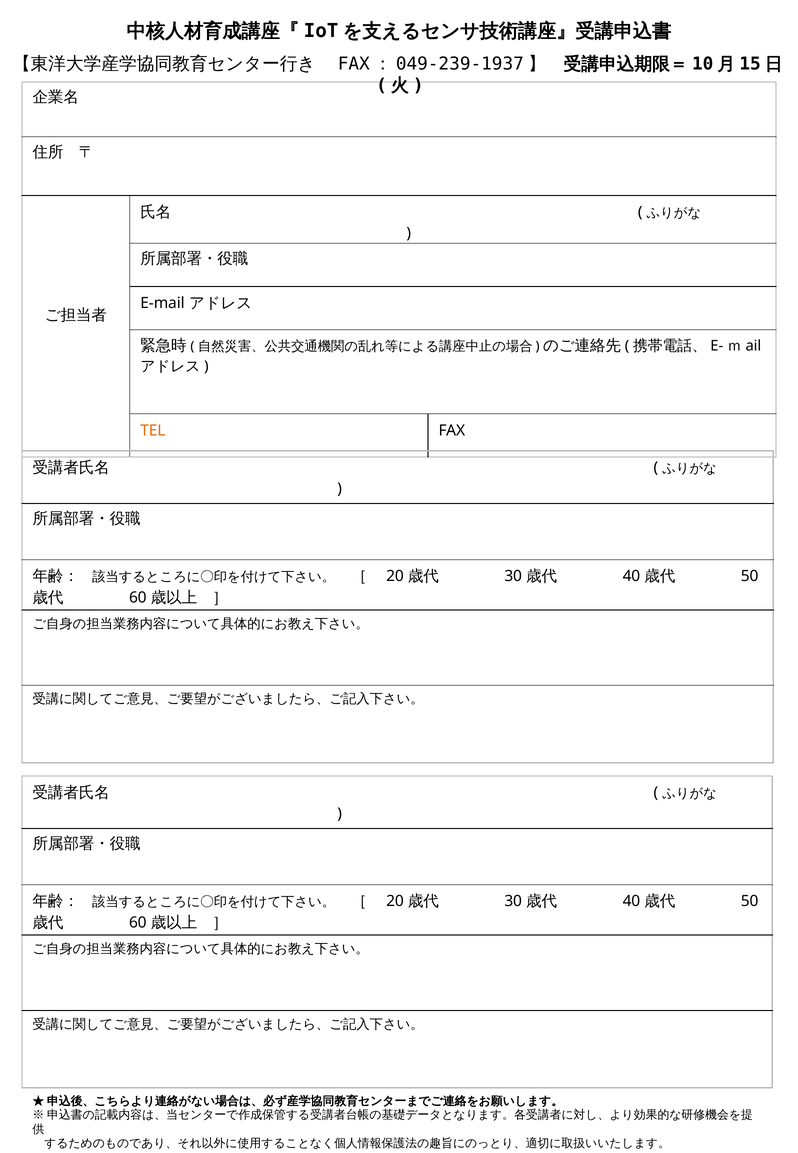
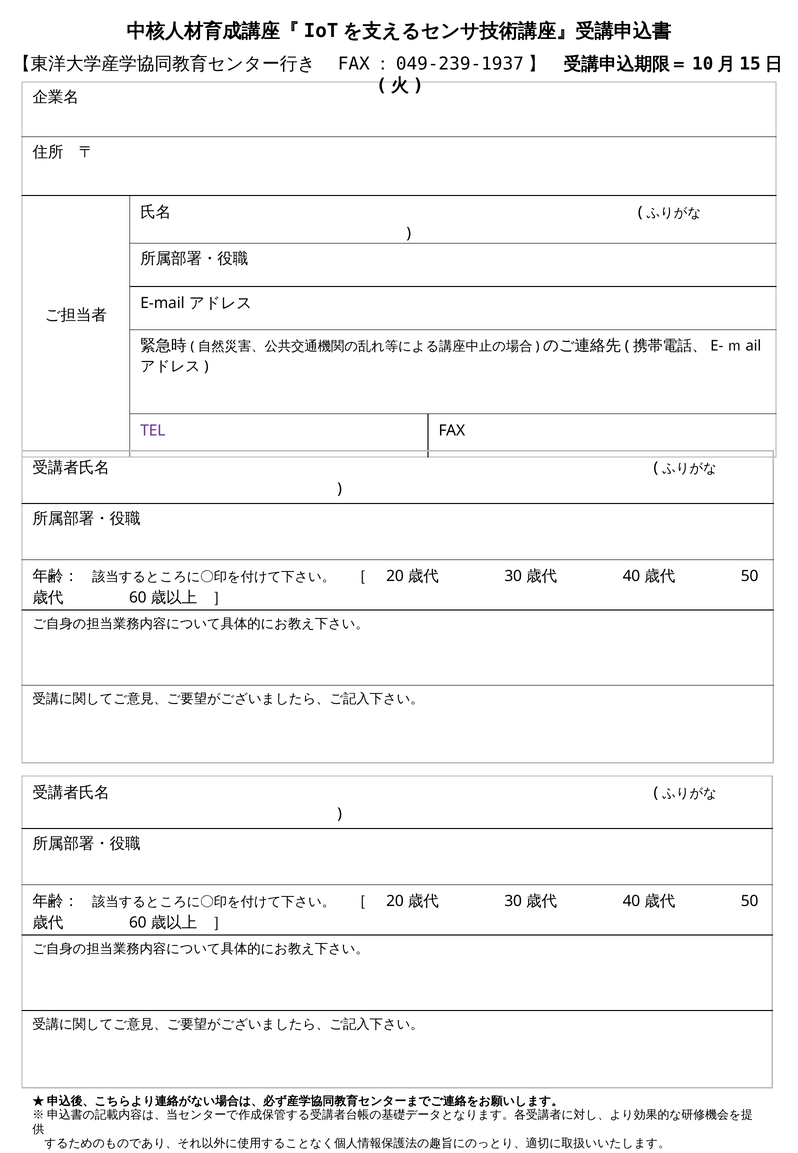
TEL colour: orange -> purple
